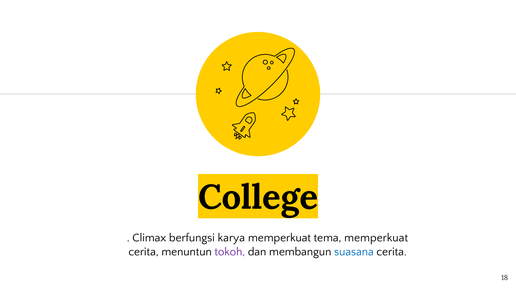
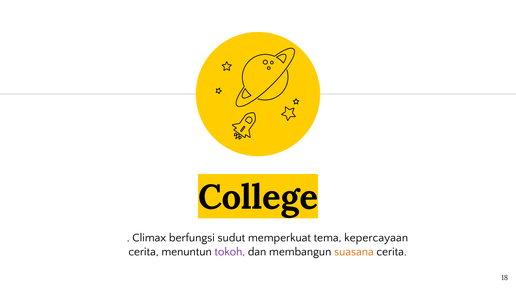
karya: karya -> sudut
tema memperkuat: memperkuat -> kepercayaan
suasana colour: blue -> orange
